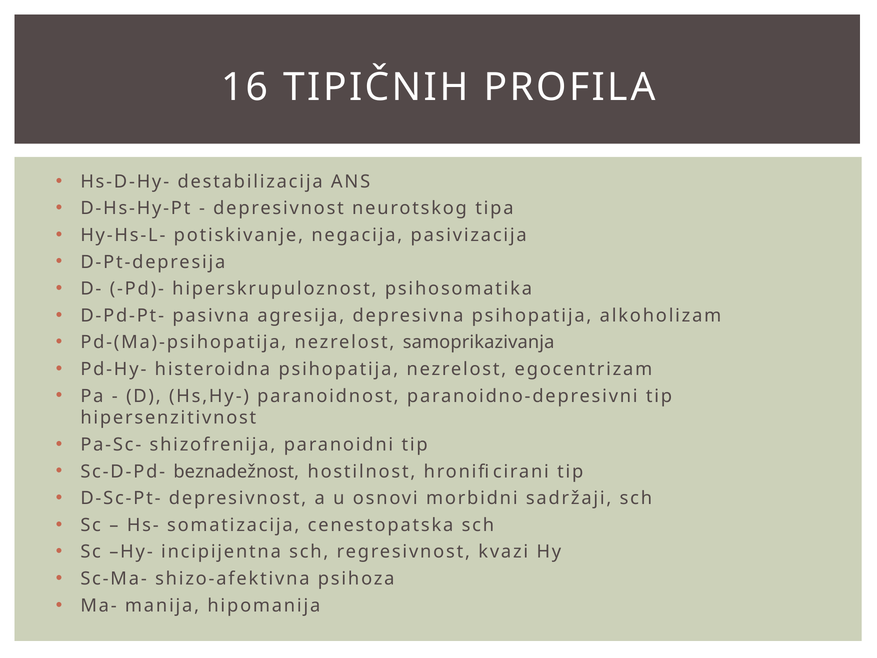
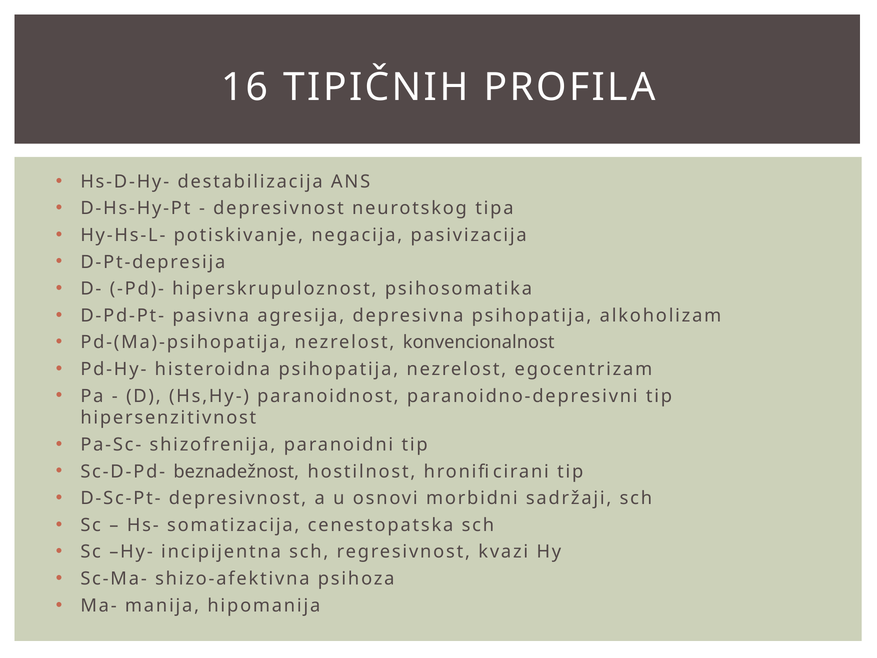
samoprikazivanja: samoprikazivanja -> konvencionalnost
